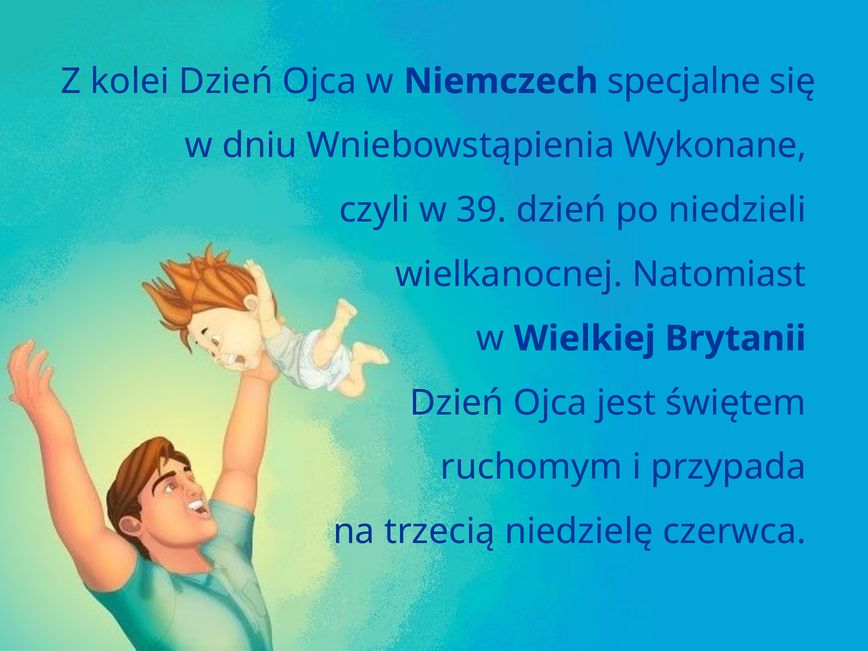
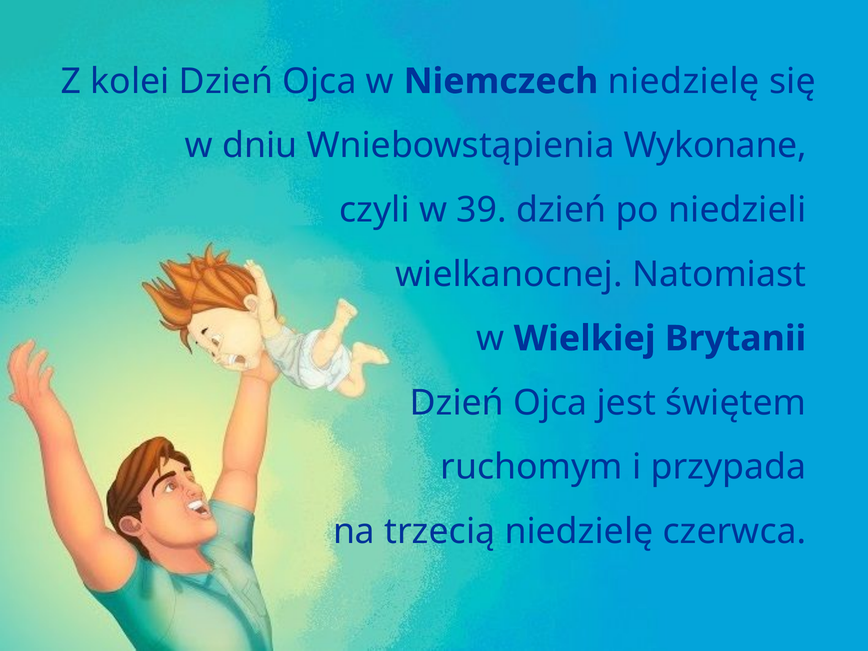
Niemczech specjalne: specjalne -> niedzielę
